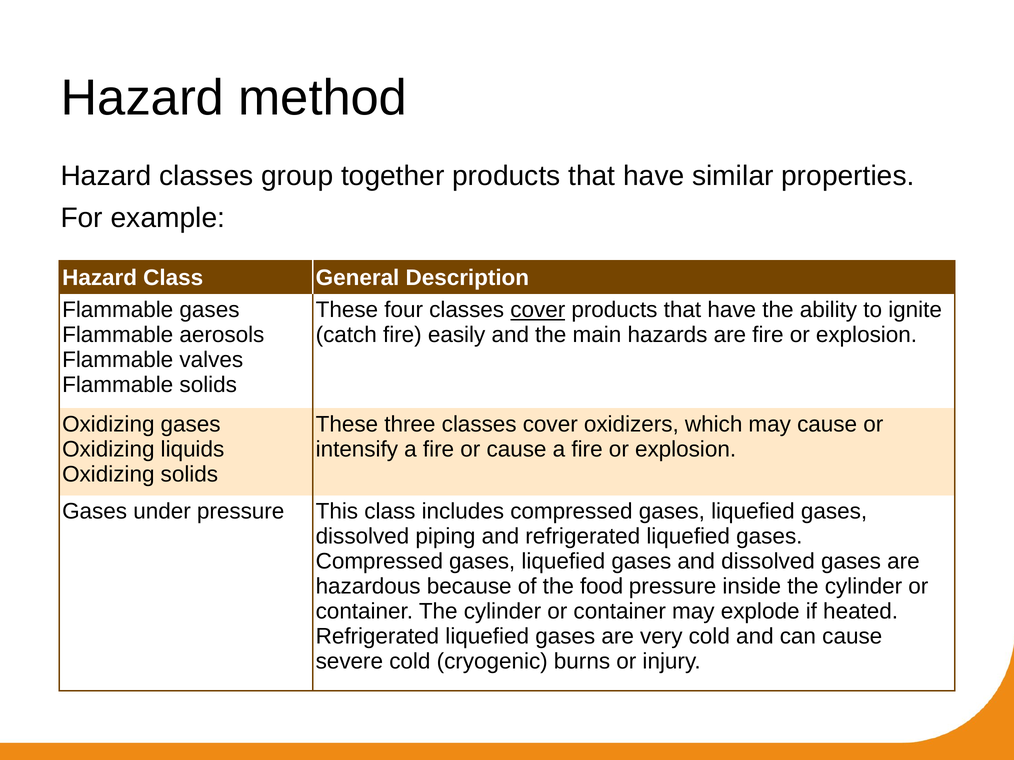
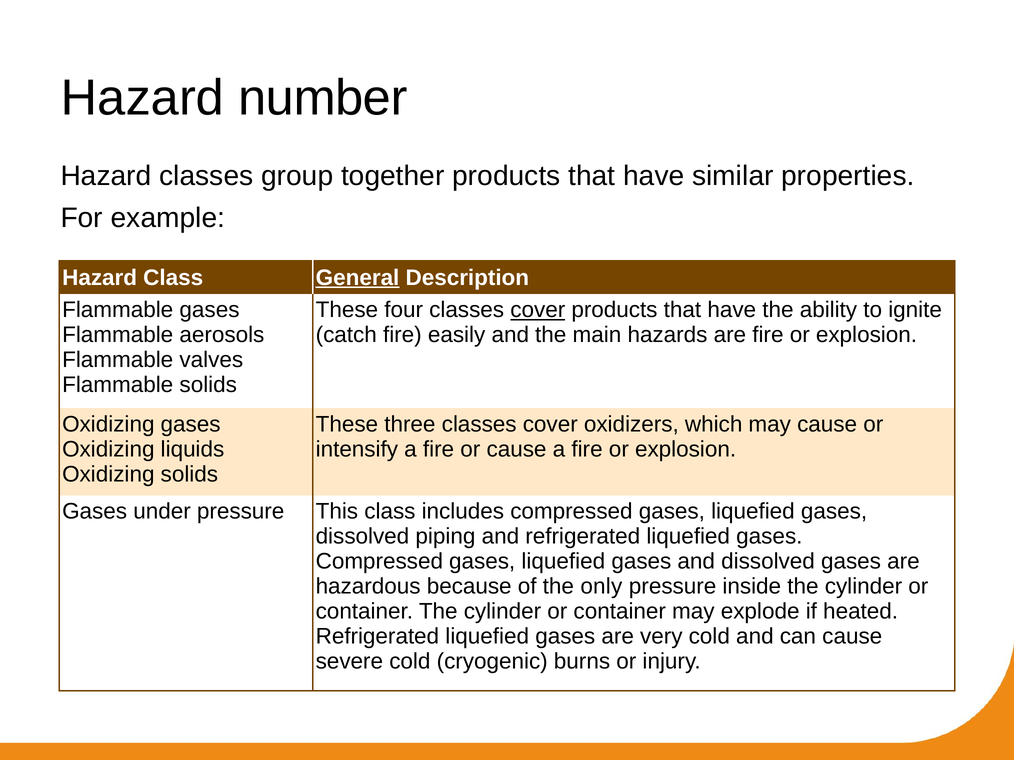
method: method -> number
General underline: none -> present
food: food -> only
